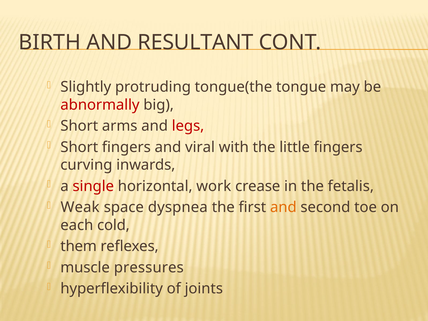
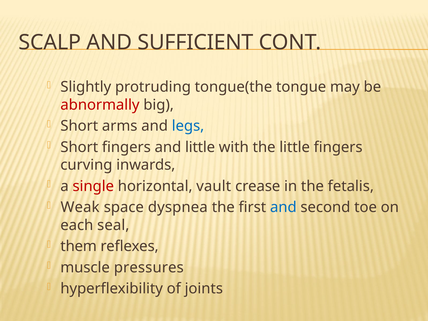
BIRTH: BIRTH -> SCALP
RESULTANT: RESULTANT -> SUFFICIENT
legs colour: red -> blue
and viral: viral -> little
work: work -> vault
and at (283, 207) colour: orange -> blue
cold: cold -> seal
